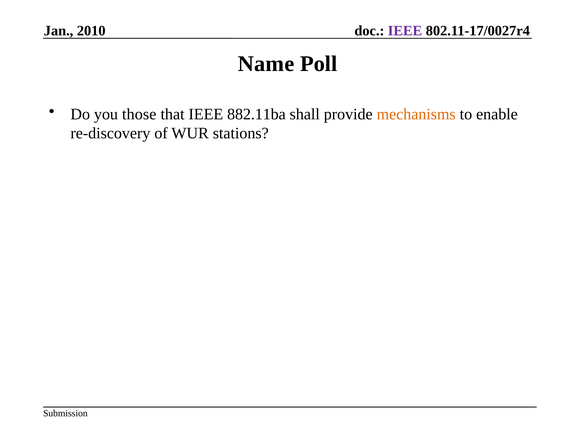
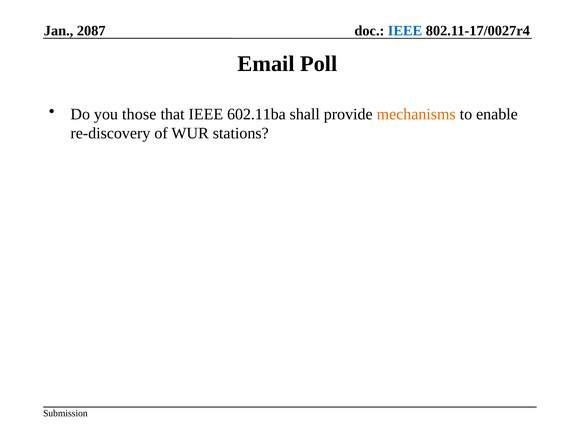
2010: 2010 -> 2087
IEEE at (405, 31) colour: purple -> blue
Name: Name -> Email
882.11ba: 882.11ba -> 602.11ba
